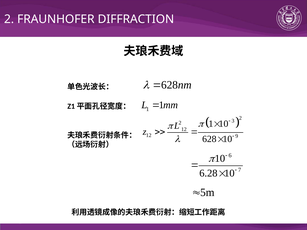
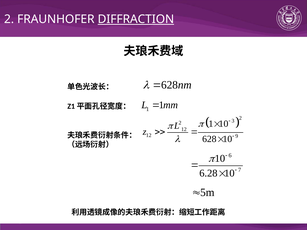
DIFFRACTION underline: none -> present
